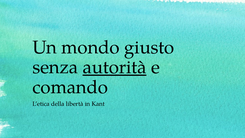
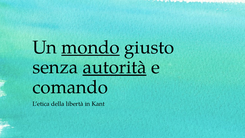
mondo underline: none -> present
